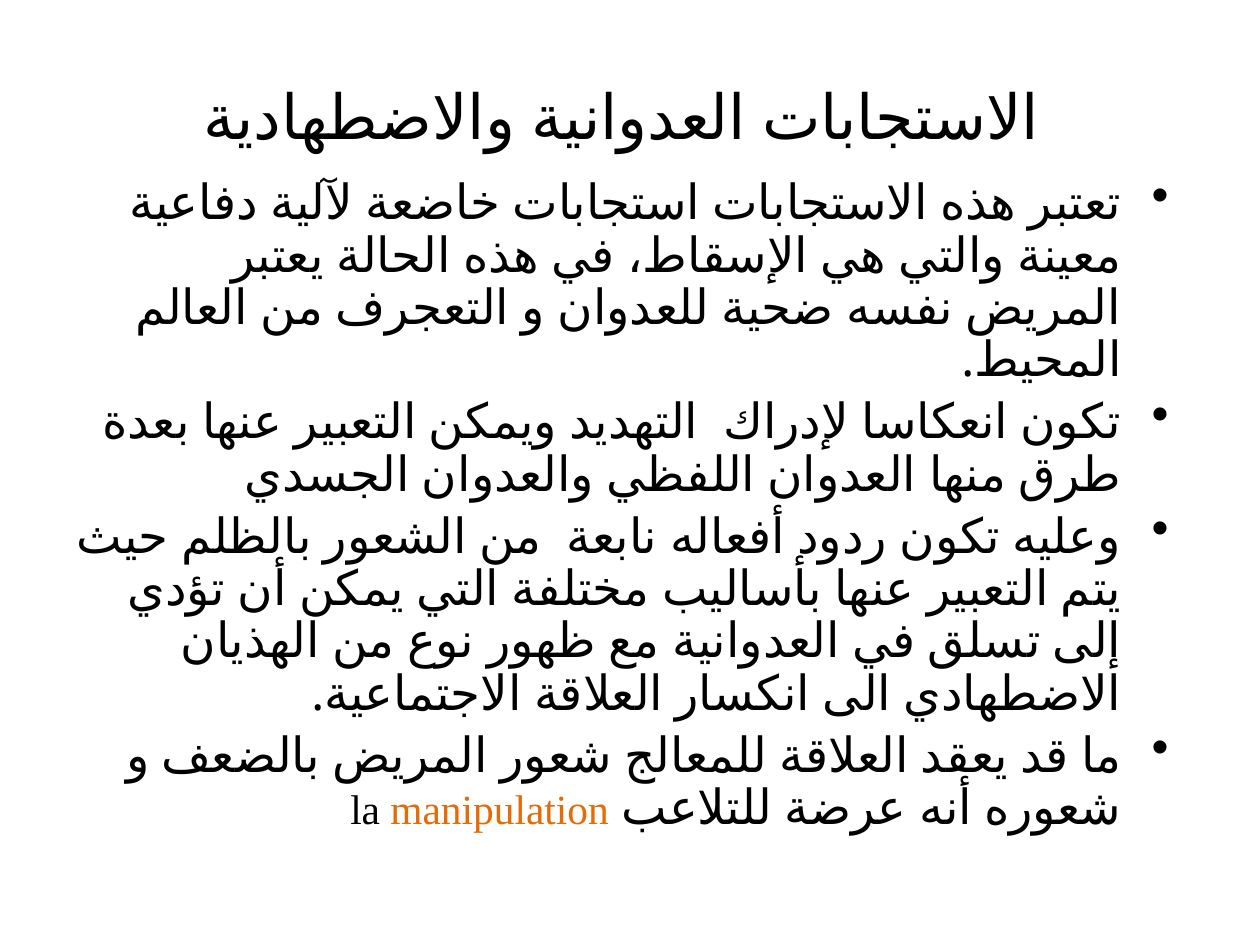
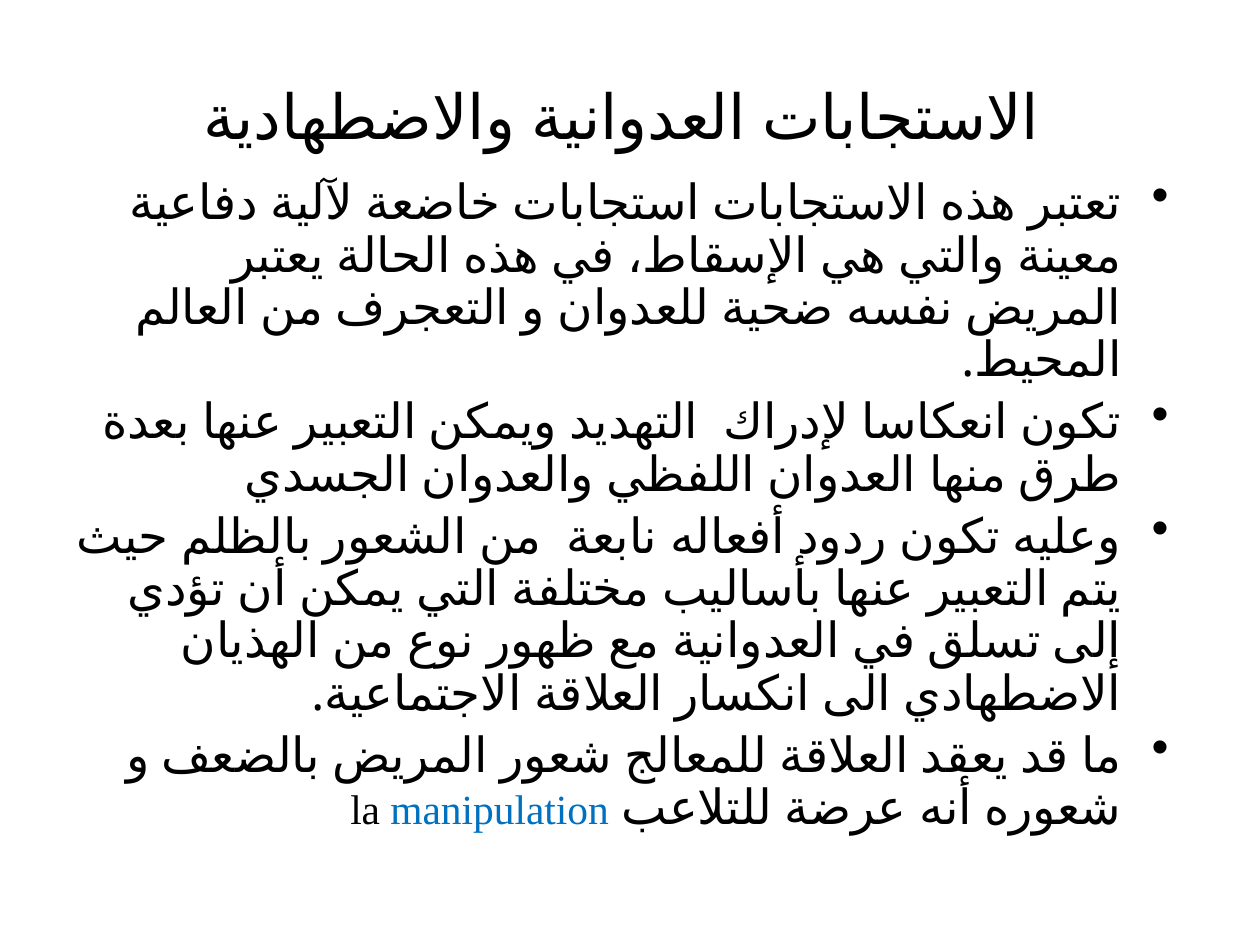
manipulation colour: orange -> blue
